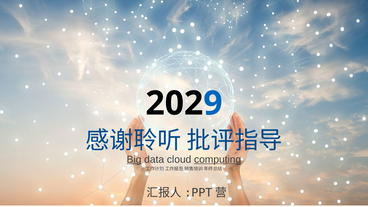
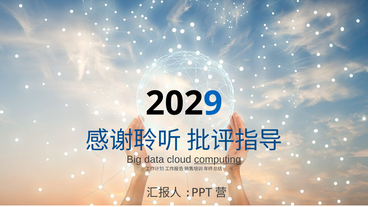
Big underline: present -> none
